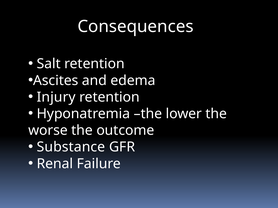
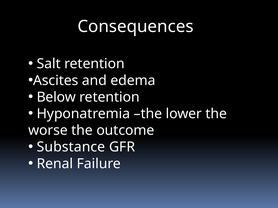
Injury: Injury -> Below
